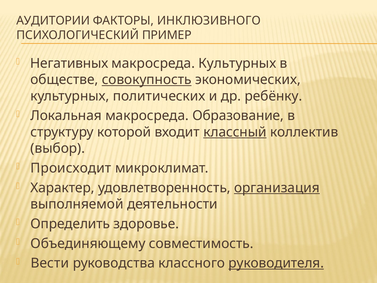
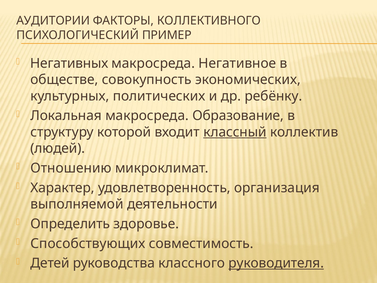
ИНКЛЮЗИВНОГО: ИНКЛЮЗИВНОГО -> КОЛЛЕКТИВНОГО
макросреда Культурных: Культурных -> Негативное
совокупность underline: present -> none
выбор: выбор -> людей
Происходит: Происходит -> Отношению
организация underline: present -> none
Объединяющему: Объединяющему -> Способствующих
Вести: Вести -> Детей
